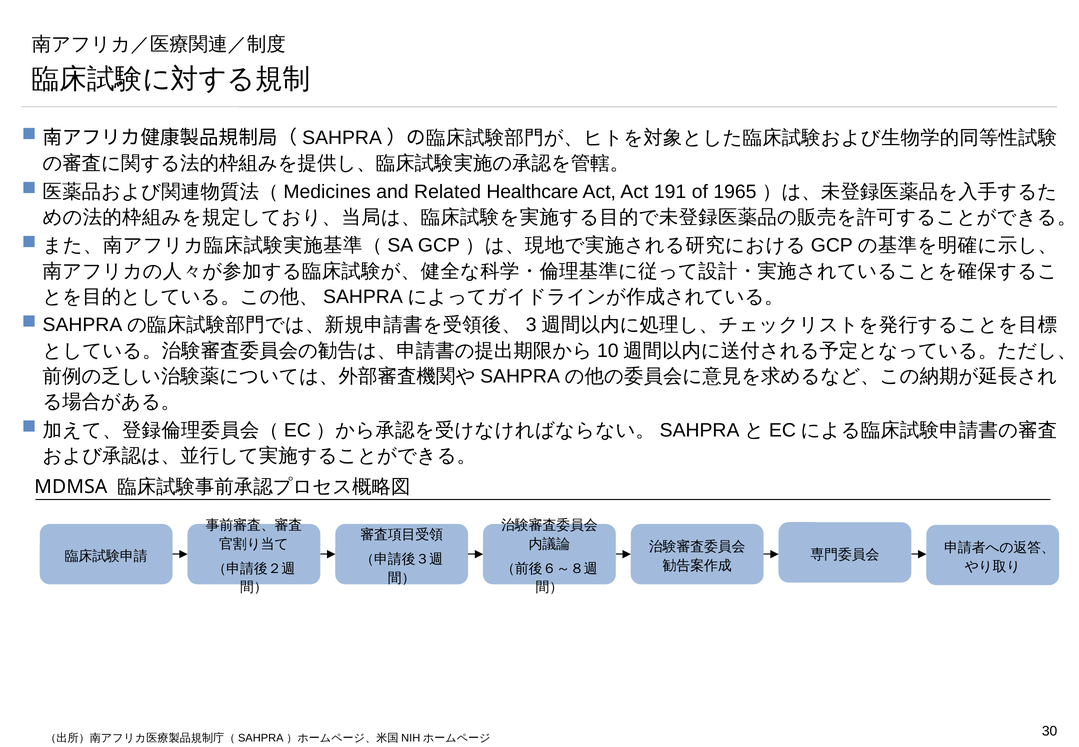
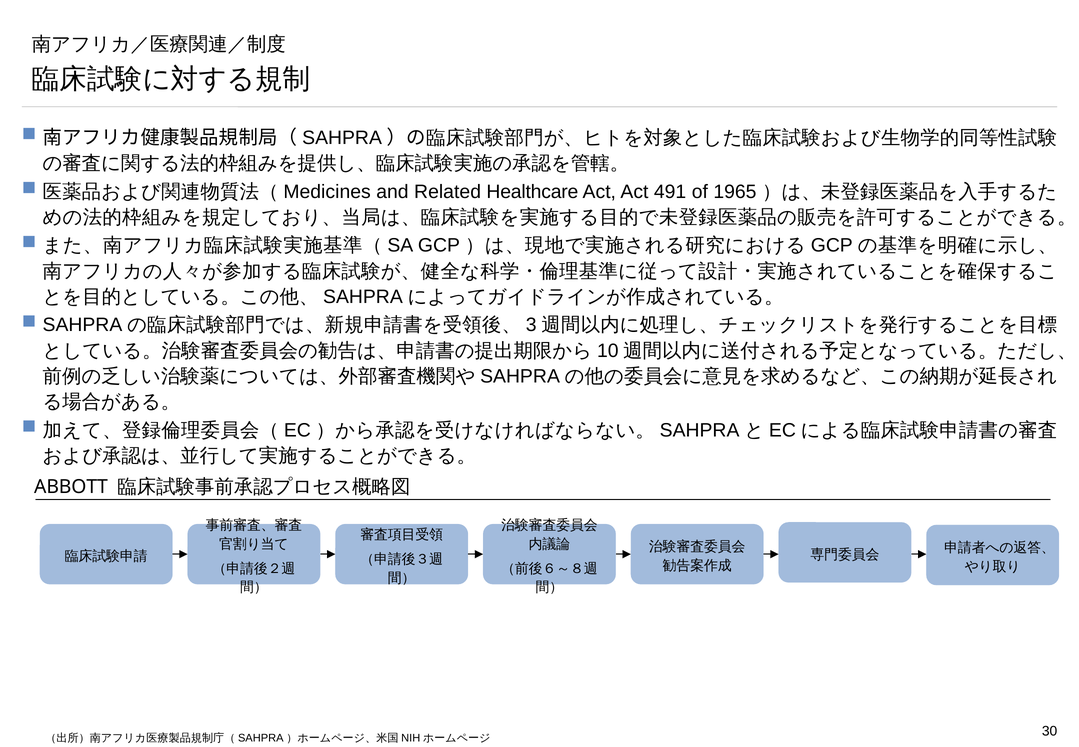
191: 191 -> 491
MDMSA: MDMSA -> ABBOTT
